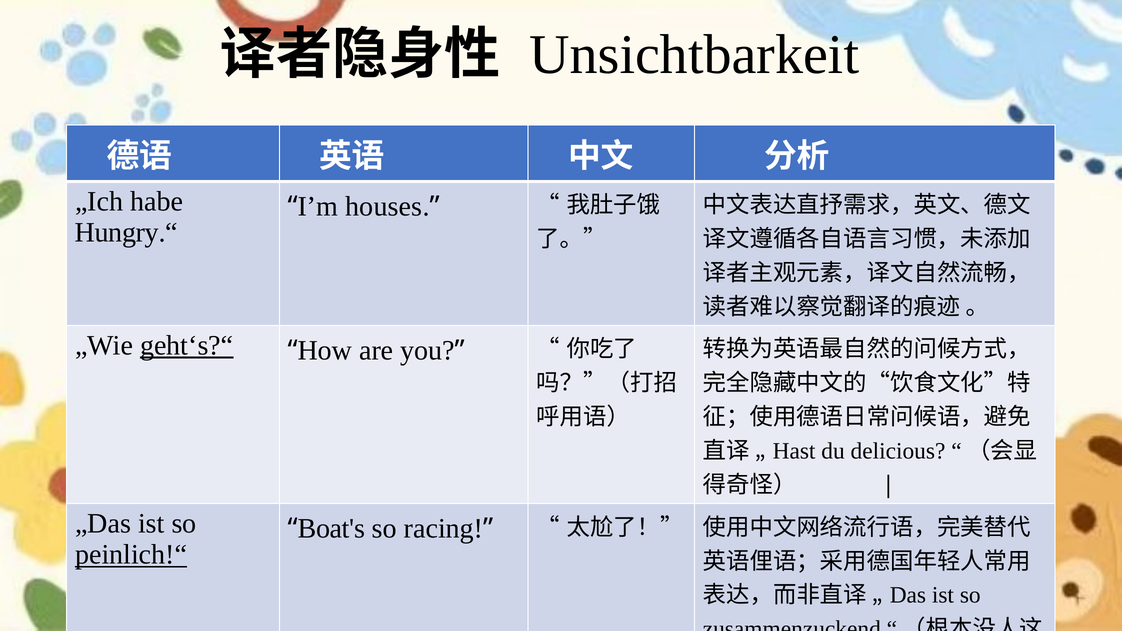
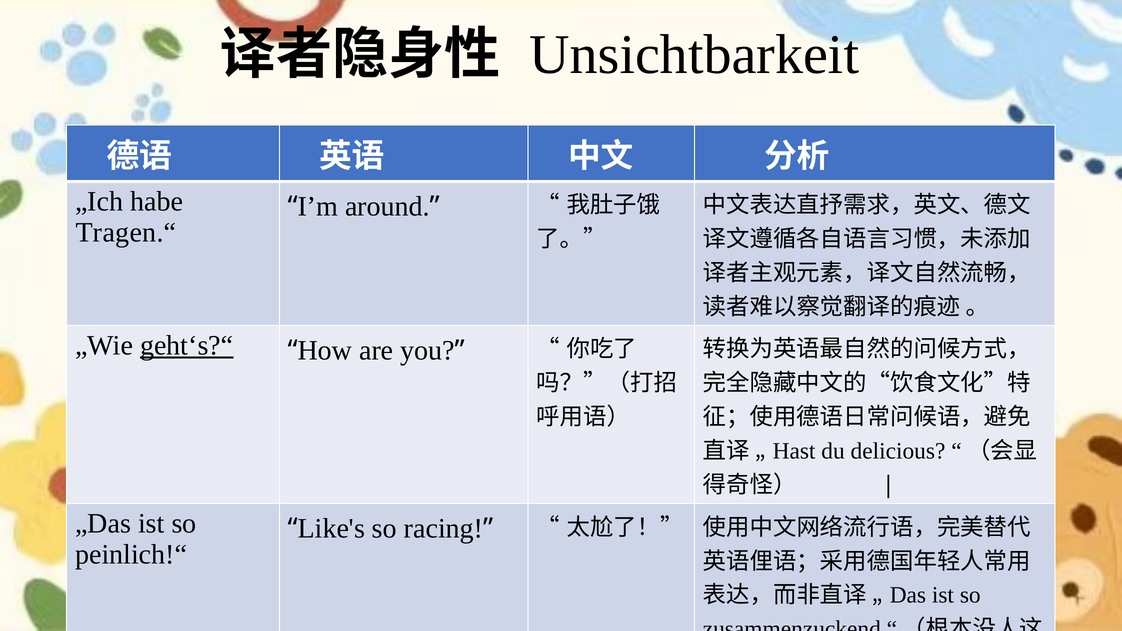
houses: houses -> around
Hungry.“: Hungry.“ -> Tragen.“
Boat's: Boat's -> Like's
peinlich!“ underline: present -> none
